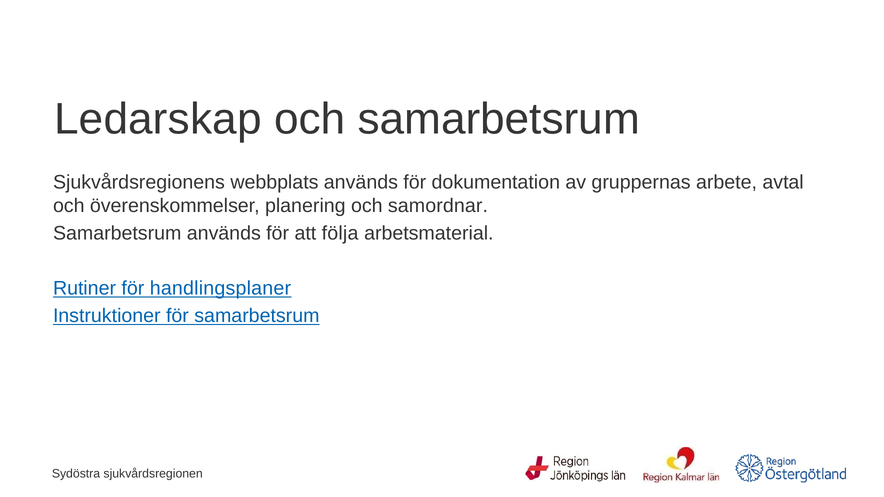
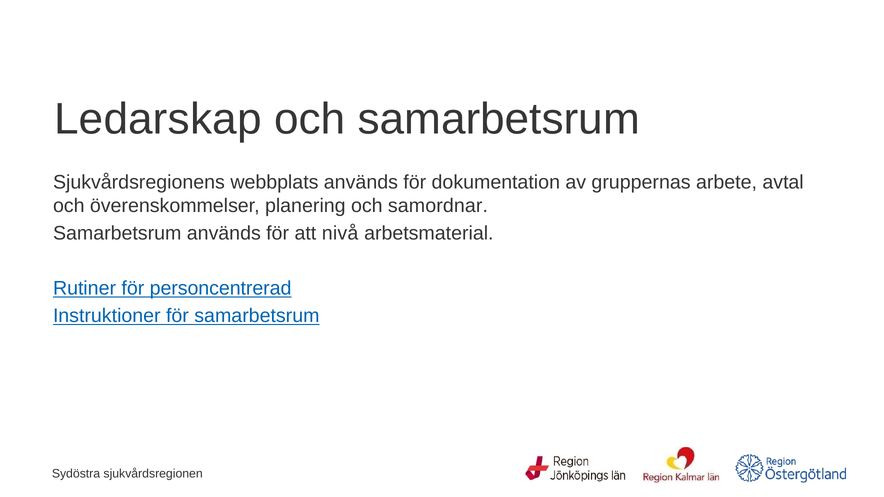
följa: följa -> nivå
handlingsplaner: handlingsplaner -> personcentrerad
